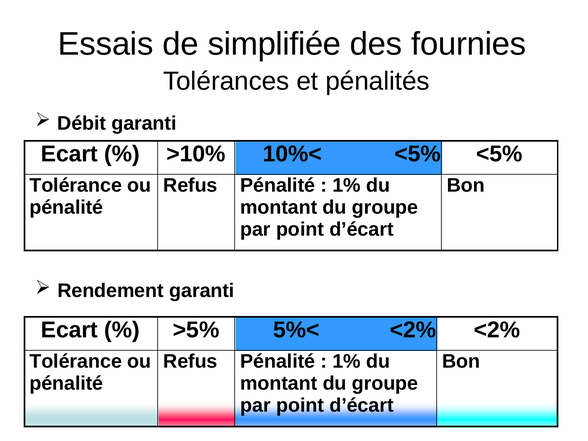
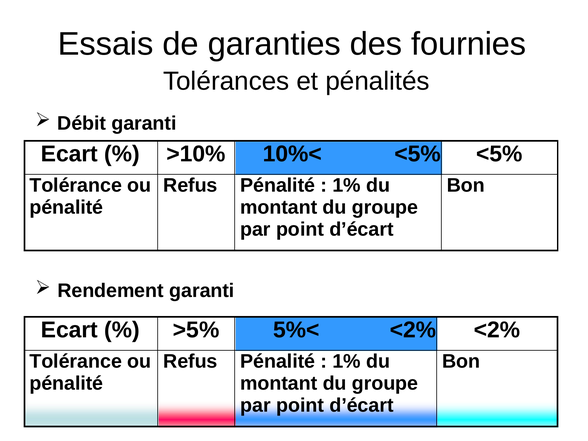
simplifiée: simplifiée -> garanties
